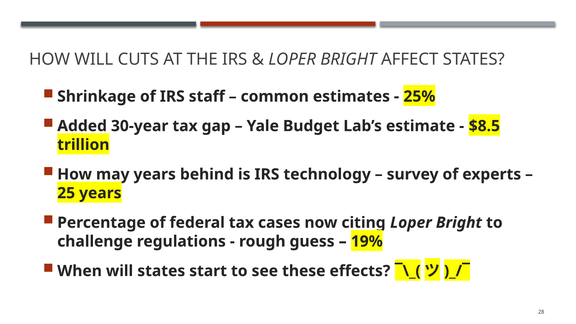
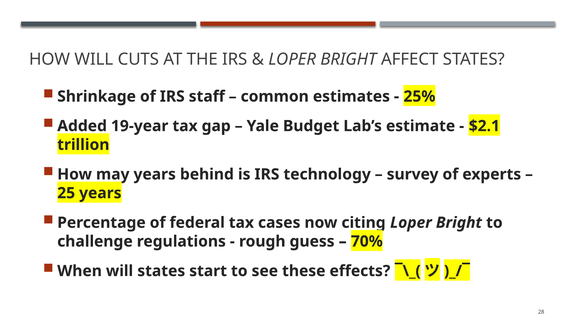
30-year: 30-year -> 19-year
$8.5: $8.5 -> $2.1
19%: 19% -> 70%
